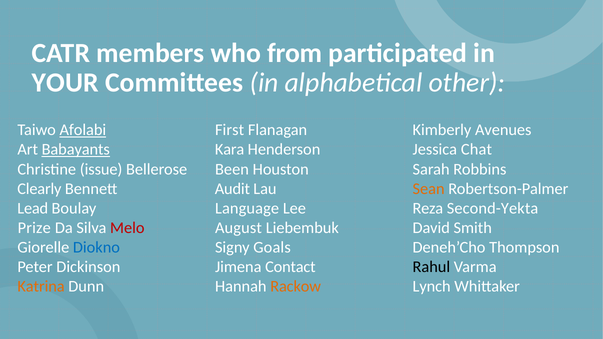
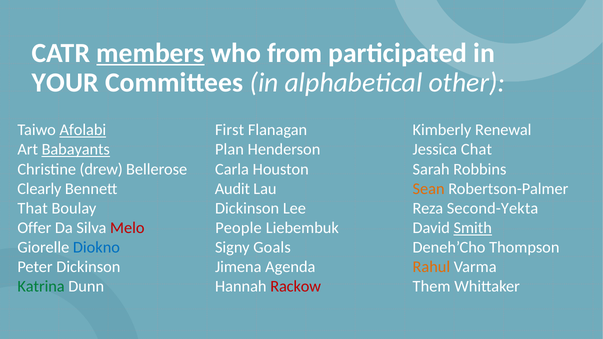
members underline: none -> present
Avenues: Avenues -> Renewal
Kara: Kara -> Plan
issue: issue -> drew
Been: Been -> Carla
Lead: Lead -> That
Language at (247, 208): Language -> Dickinson
Prize: Prize -> Offer
August: August -> People
Smith underline: none -> present
Contact: Contact -> Agenda
Rahul colour: black -> orange
Katrina colour: orange -> green
Rackow colour: orange -> red
Lynch: Lynch -> Them
